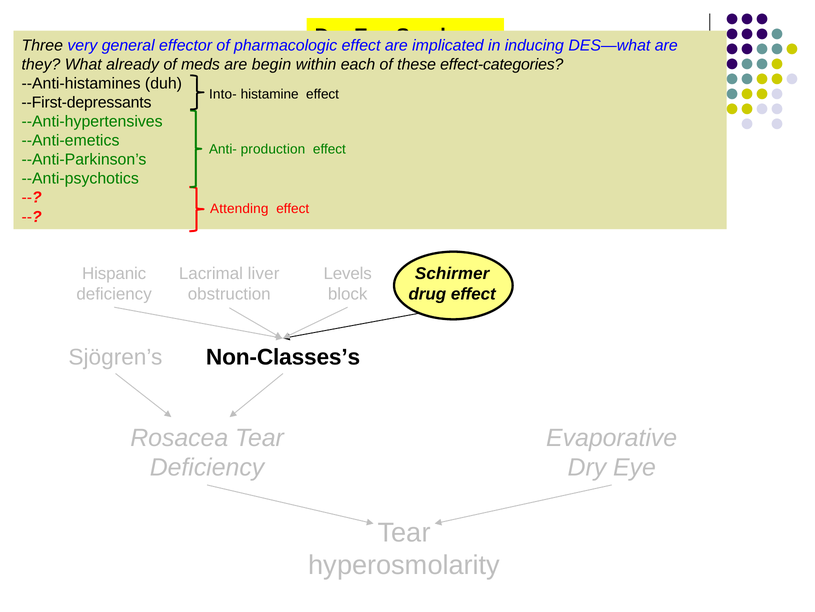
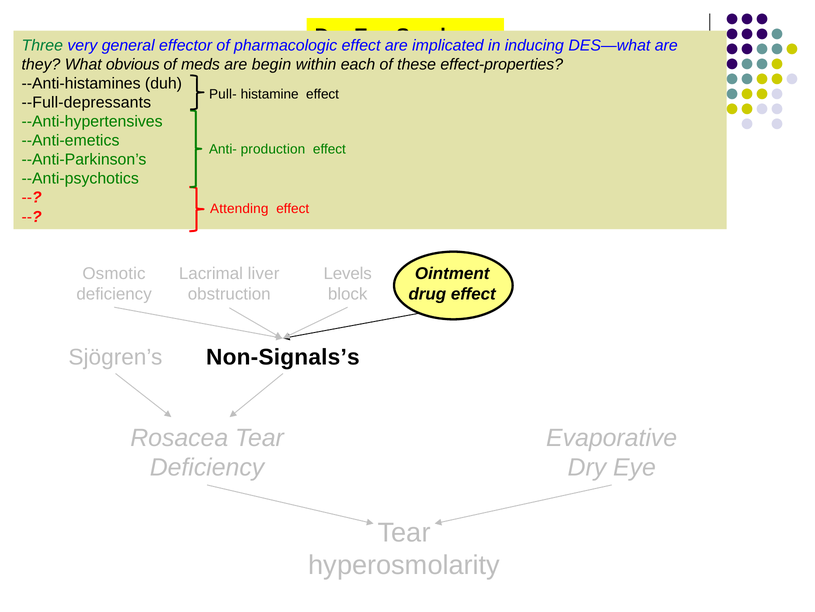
Three colour: black -> green
already: already -> obvious
effect-categories: effect-categories -> effect-properties
Into-: Into- -> Pull-
--First-depressants: --First-depressants -> --Full-depressants
Hispanic: Hispanic -> Osmotic
Schirmer: Schirmer -> Ointment
Non-Classes’s: Non-Classes’s -> Non-Signals’s
